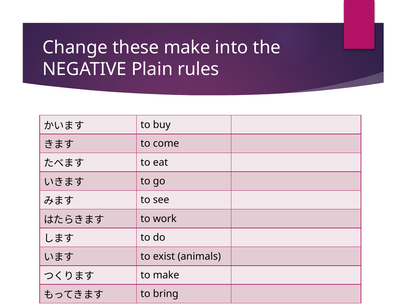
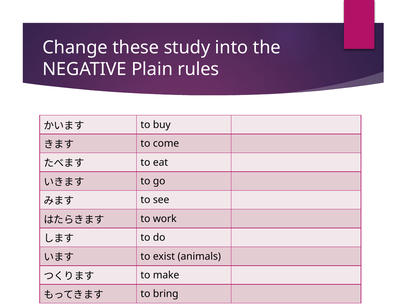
these make: make -> study
